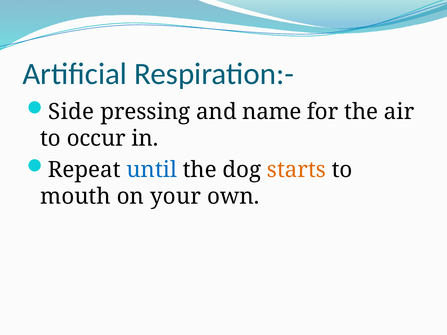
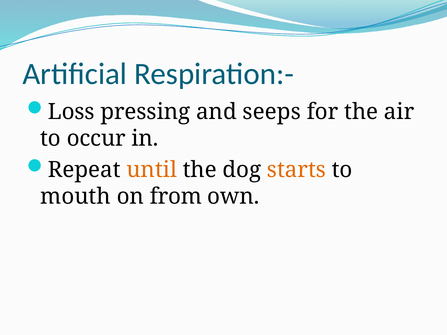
Side: Side -> Loss
name: name -> seeps
until colour: blue -> orange
your: your -> from
